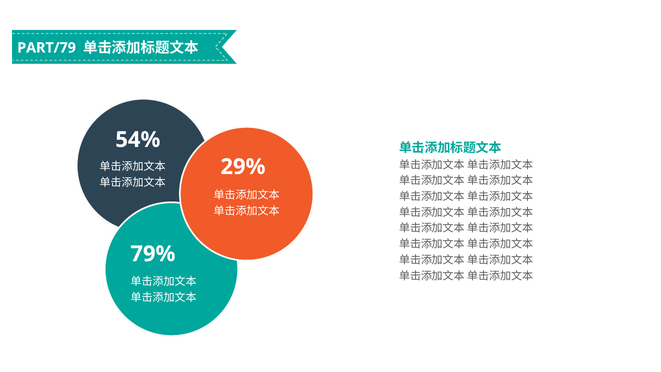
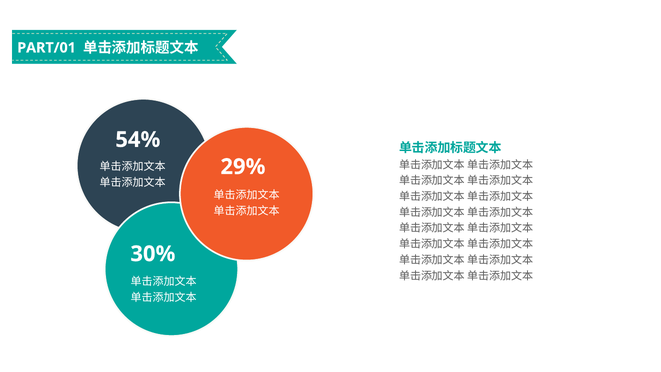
PART/79: PART/79 -> PART/01
79%: 79% -> 30%
